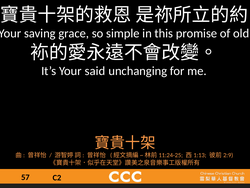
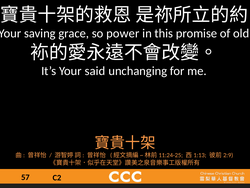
simple: simple -> power
